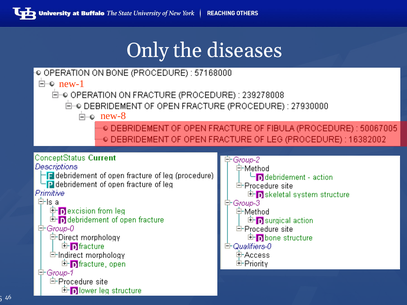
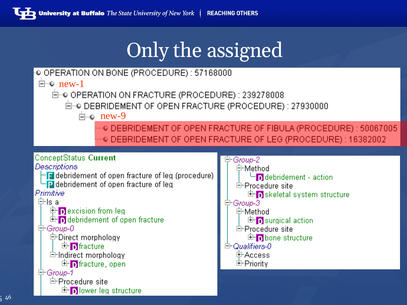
diseases: diseases -> assigned
new-8: new-8 -> new-9
